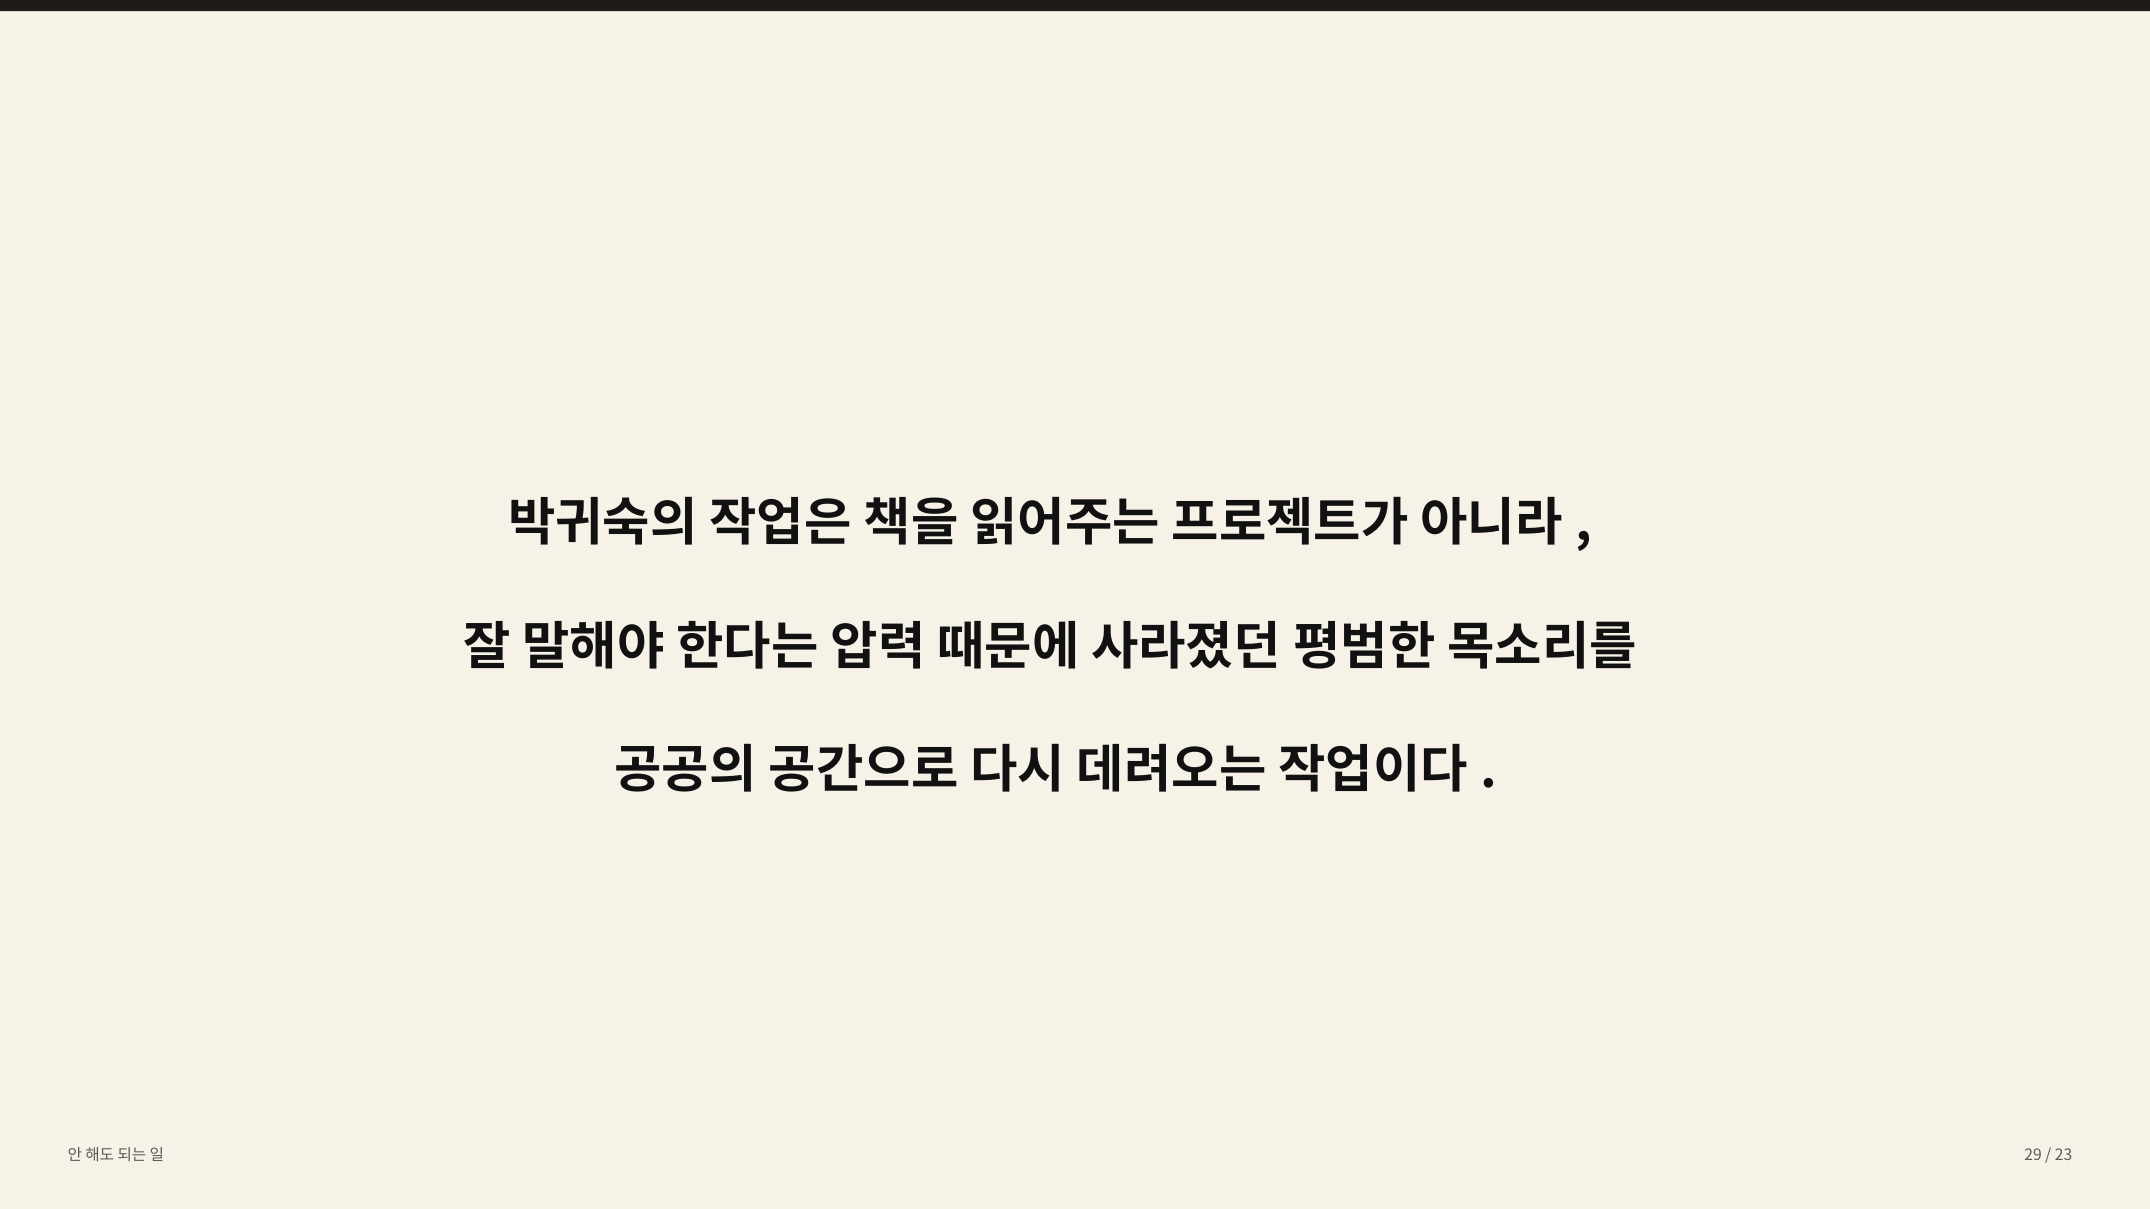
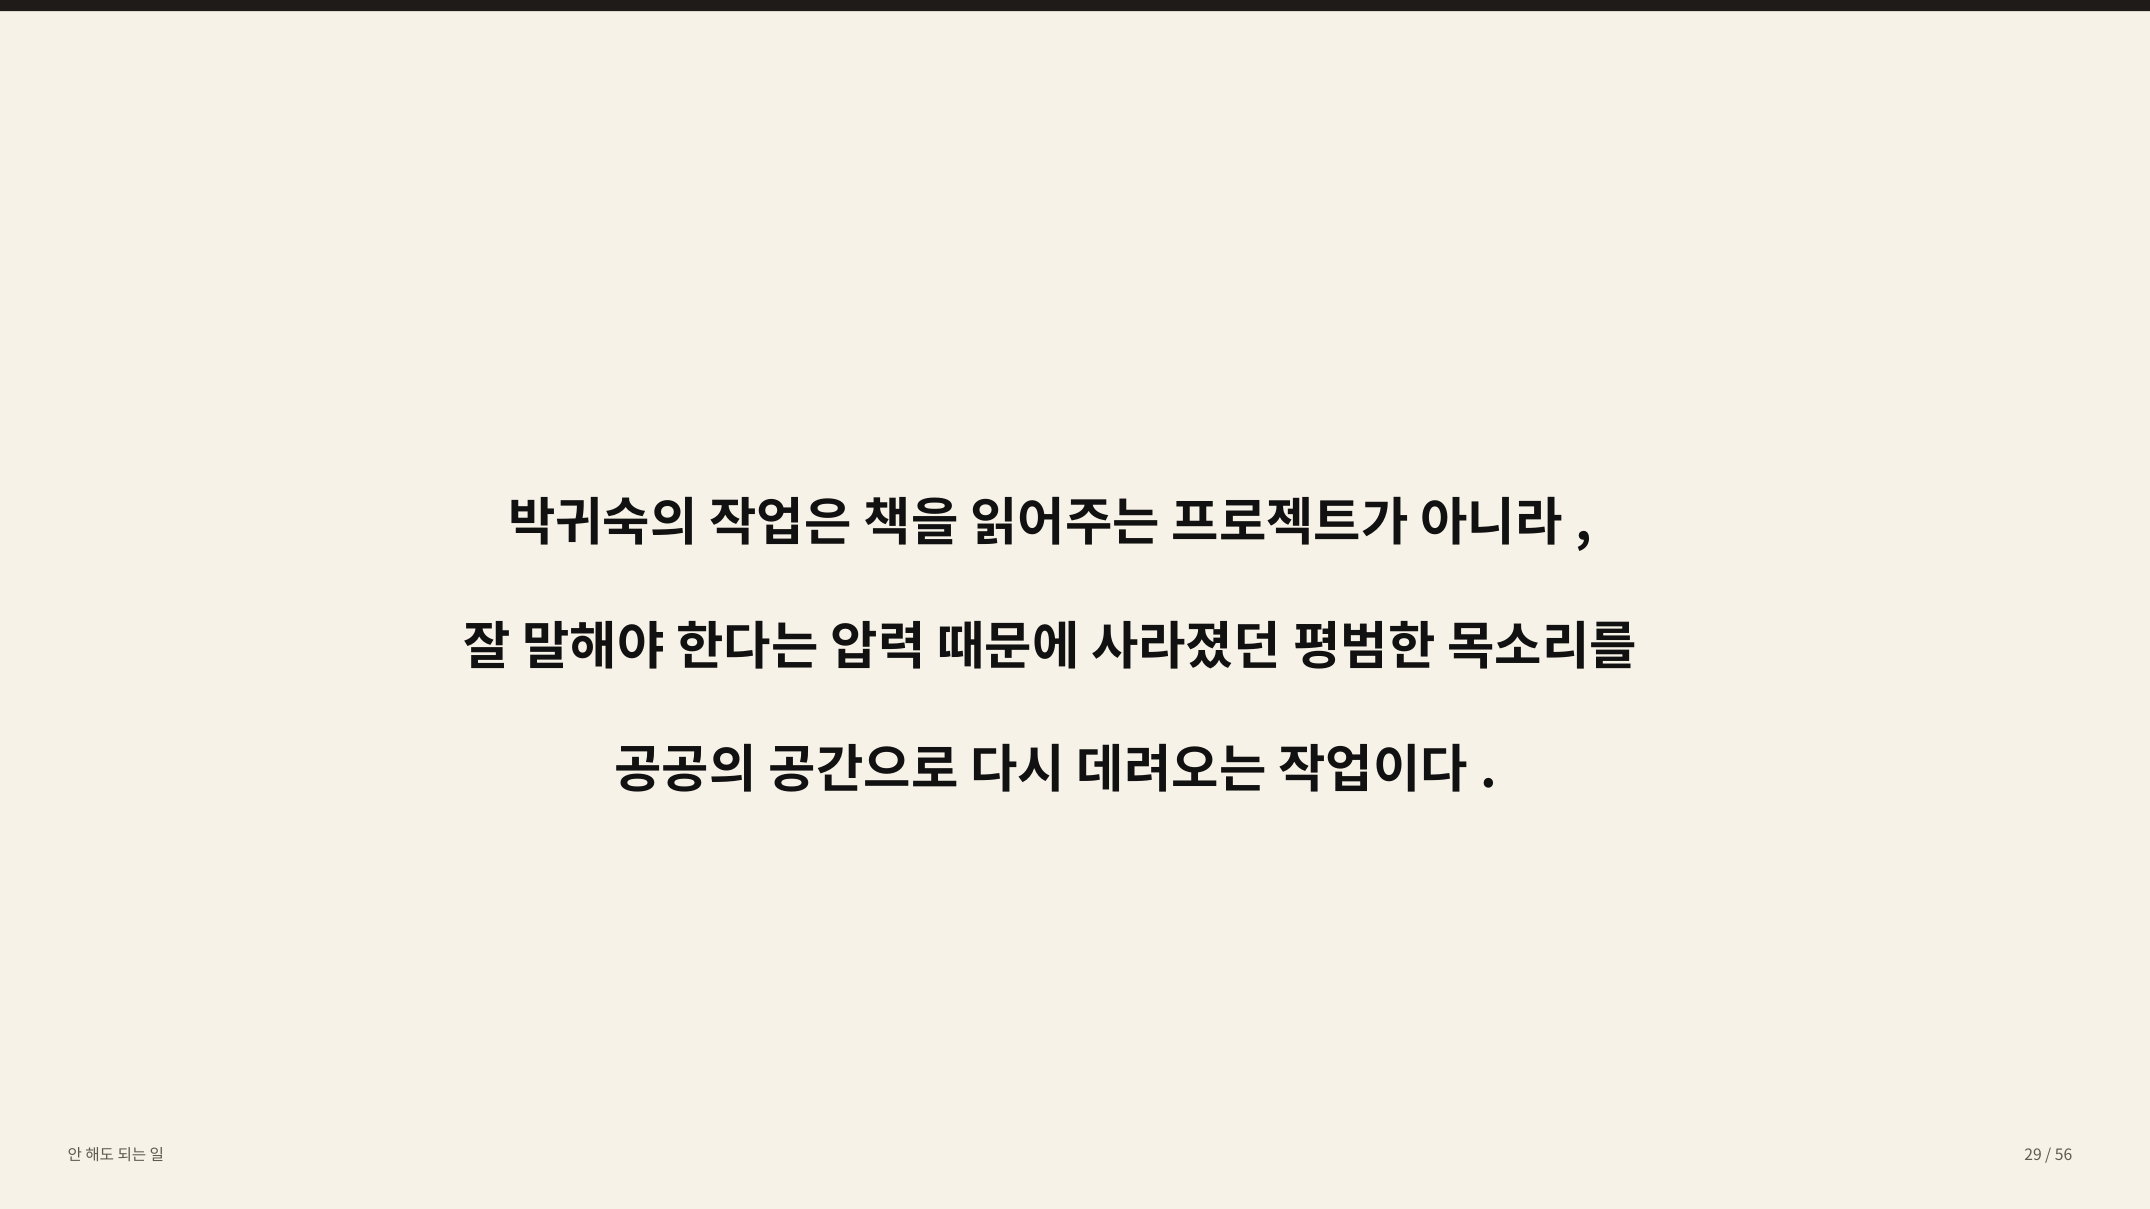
23: 23 -> 56
